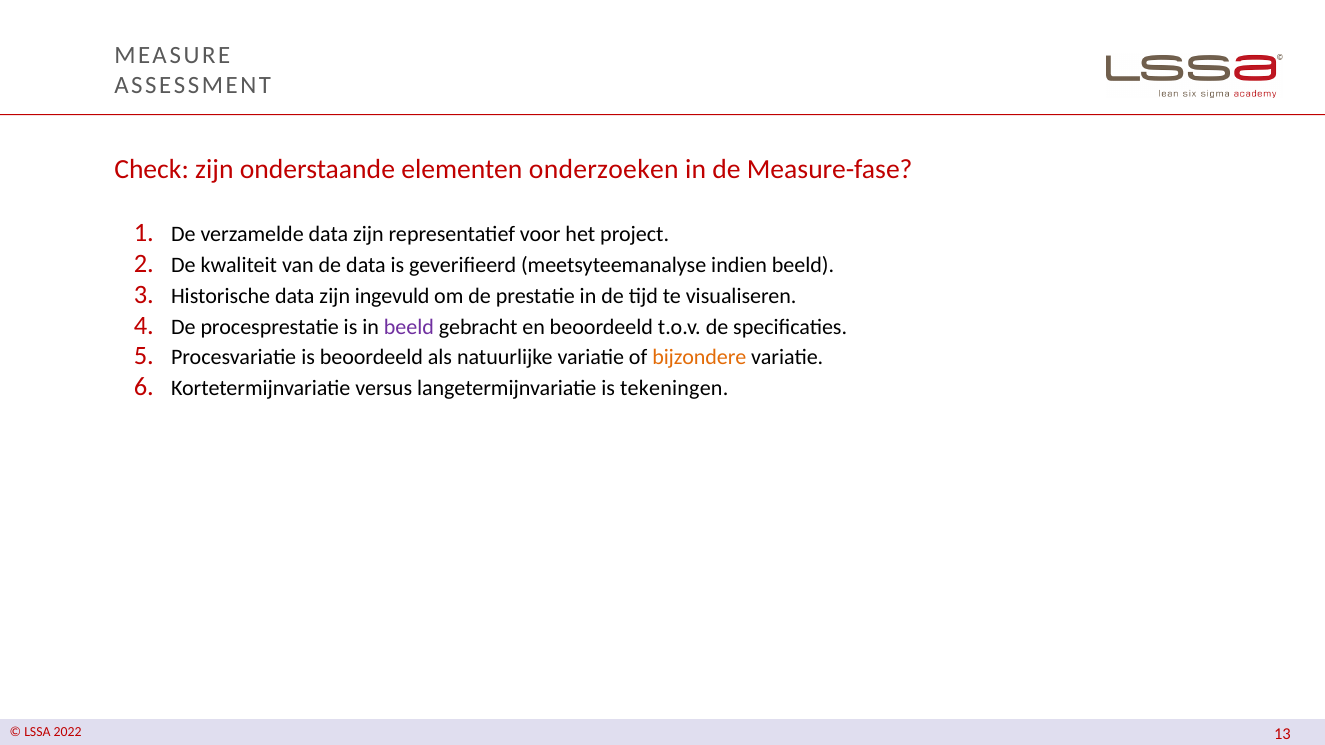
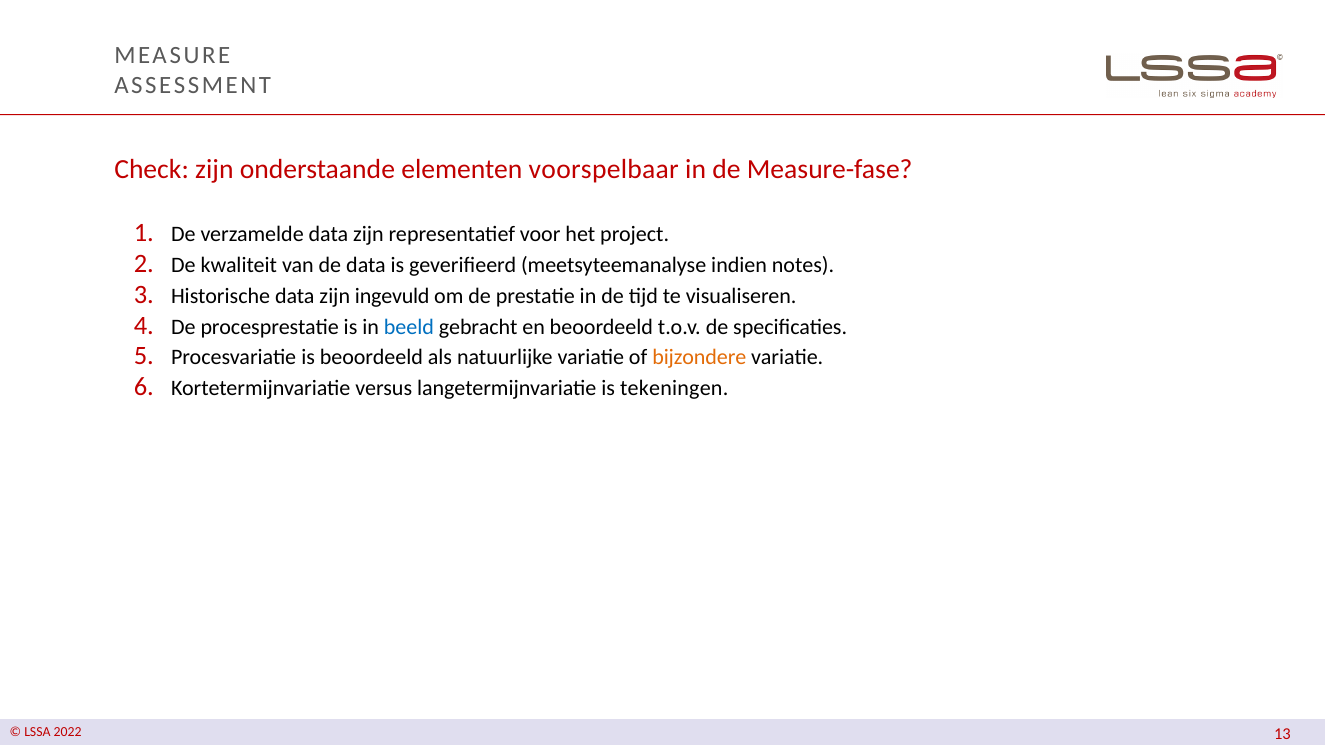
onderzoeken: onderzoeken -> voorspelbaar
indien beeld: beeld -> notes
beeld at (409, 327) colour: purple -> blue
